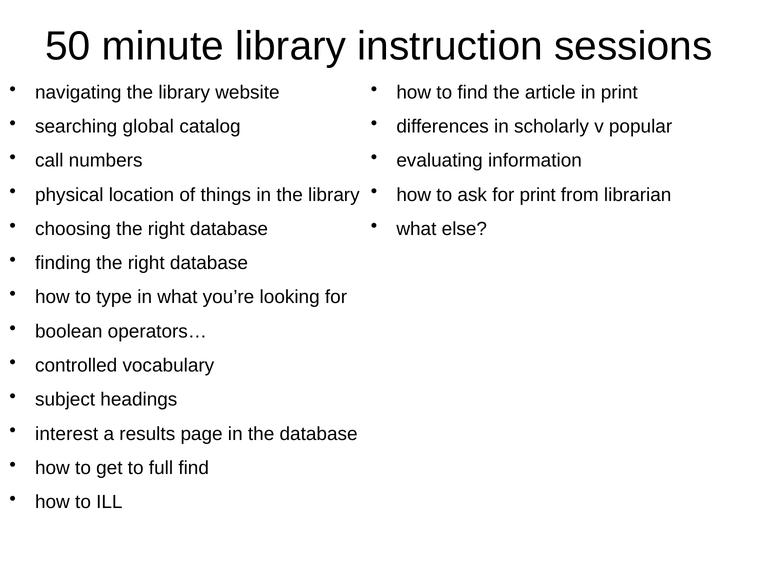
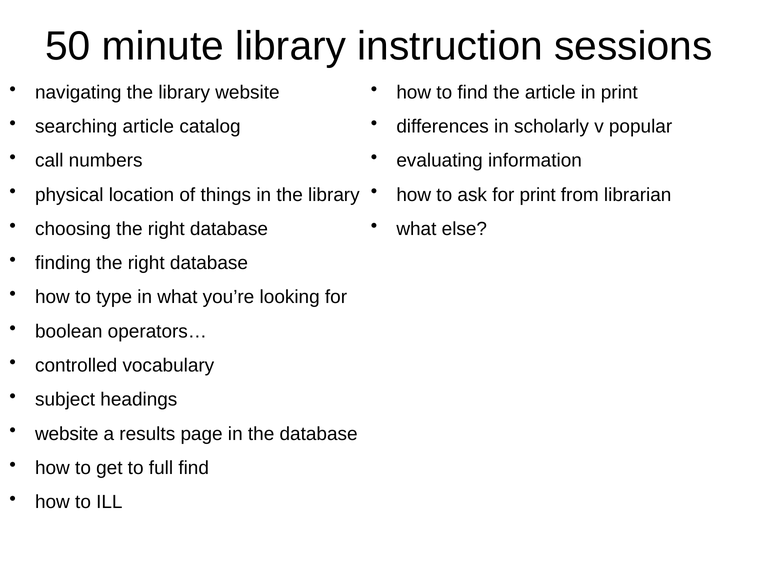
searching global: global -> article
interest at (67, 433): interest -> website
